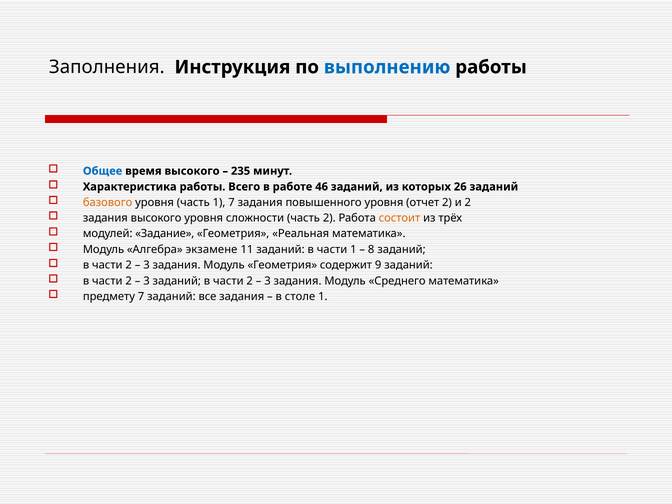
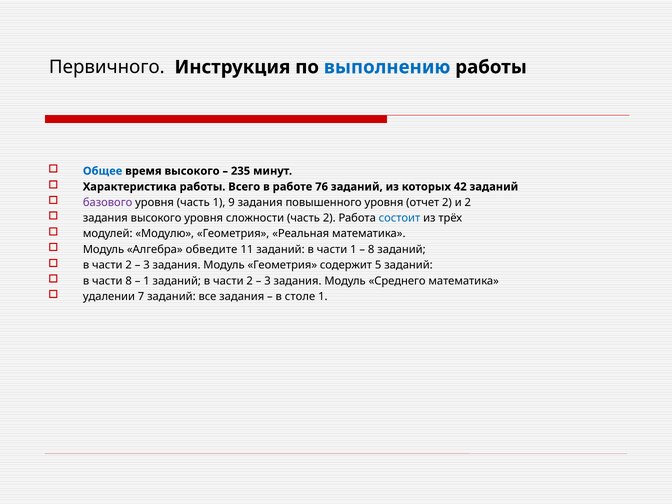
Заполнения: Заполнения -> Первичного
46: 46 -> 76
26: 26 -> 42
базового colour: orange -> purple
1 7: 7 -> 9
состоит colour: orange -> blue
Задание: Задание -> Модулю
экзамене: экзамене -> обведите
9: 9 -> 5
2 at (129, 281): 2 -> 8
3 at (146, 281): 3 -> 1
предмету: предмету -> удалении
